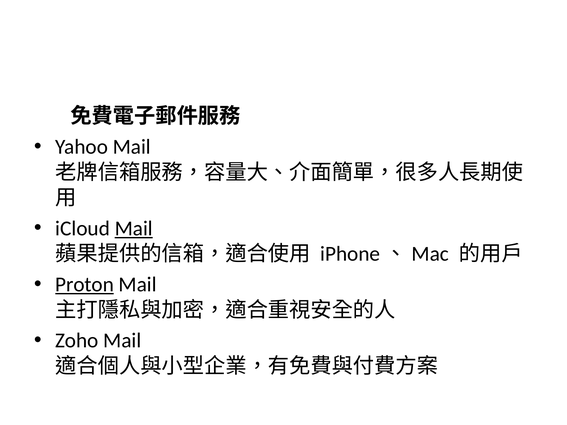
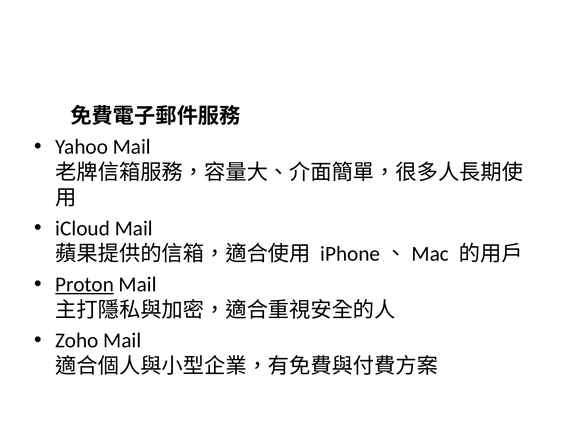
Mail at (134, 229) underline: present -> none
